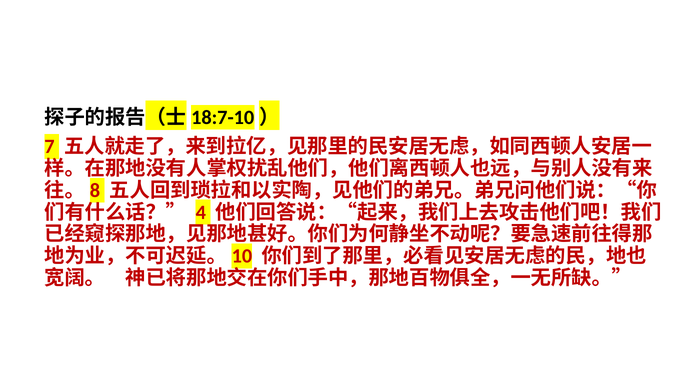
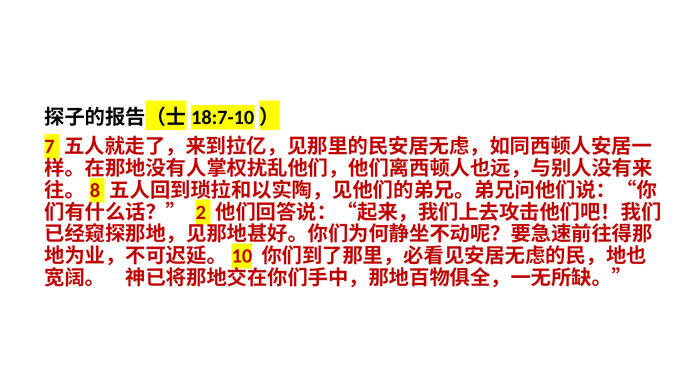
4: 4 -> 2
